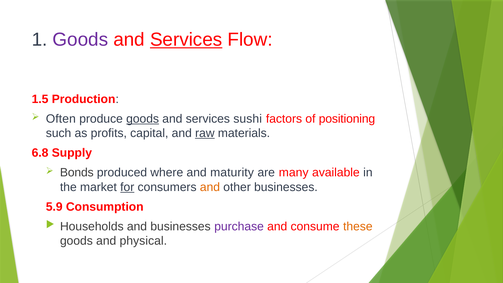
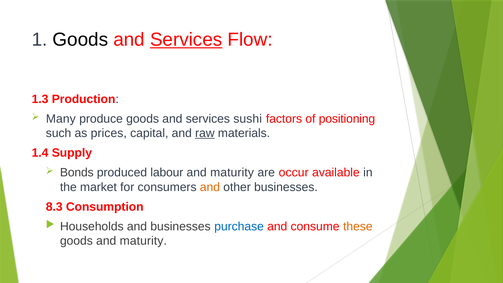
Goods at (80, 40) colour: purple -> black
1.5: 1.5 -> 1.3
Often: Often -> Many
goods at (143, 119) underline: present -> none
profits: profits -> prices
6.8: 6.8 -> 1.4
where: where -> labour
many: many -> occur
for underline: present -> none
5.9: 5.9 -> 8.3
purchase colour: purple -> blue
goods and physical: physical -> maturity
